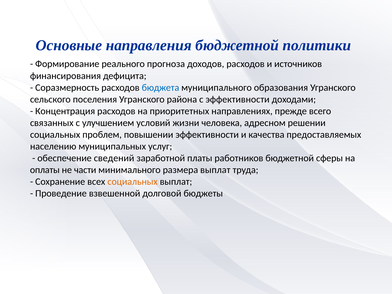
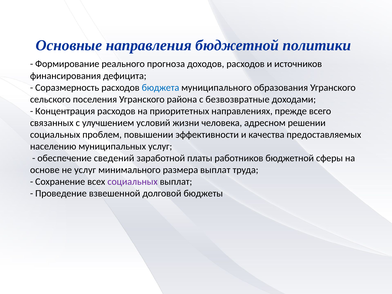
с эффективности: эффективности -> безвозвратные
оплаты: оплаты -> основе
не части: части -> услуг
социальных at (133, 182) colour: orange -> purple
